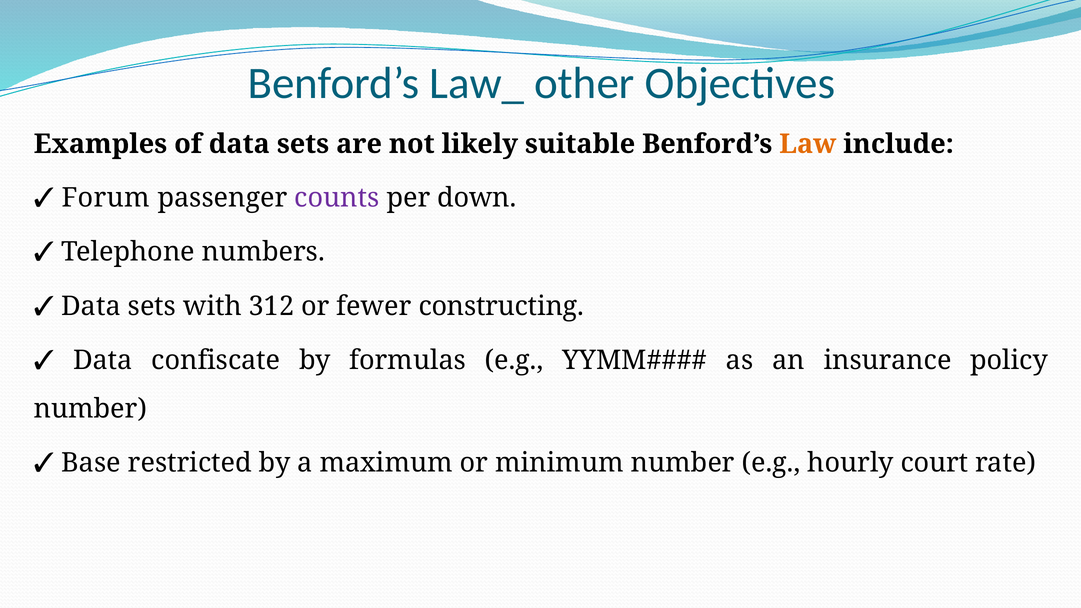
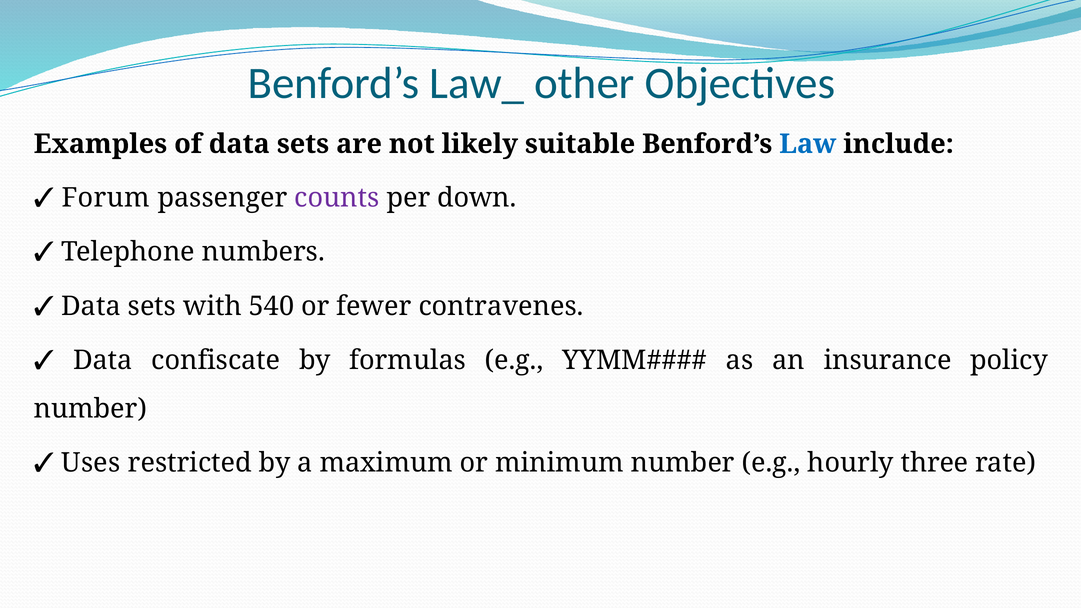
Law colour: orange -> blue
312: 312 -> 540
constructing: constructing -> contravenes
Base: Base -> Uses
court: court -> three
